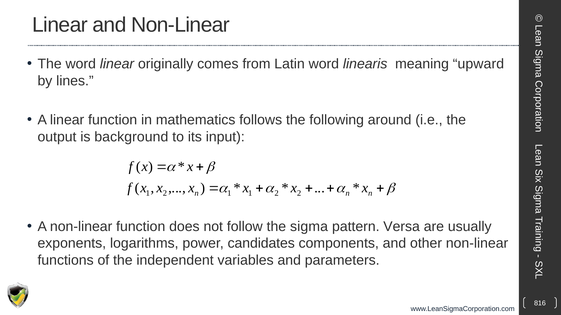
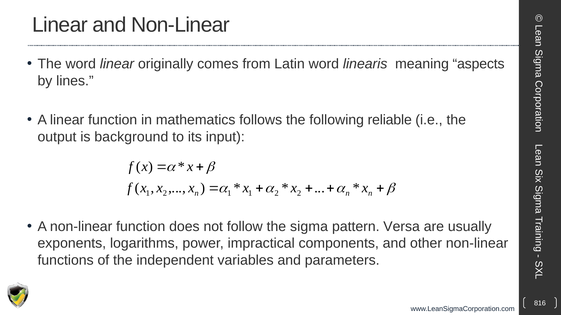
upward: upward -> aspects
around: around -> reliable
candidates: candidates -> impractical
